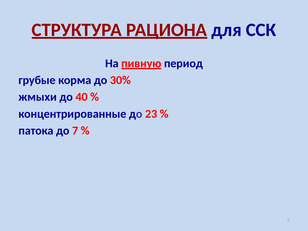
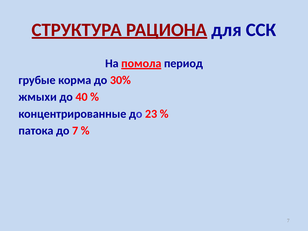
пивную: пивную -> помола
